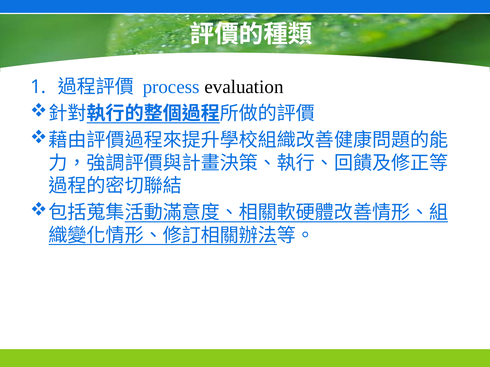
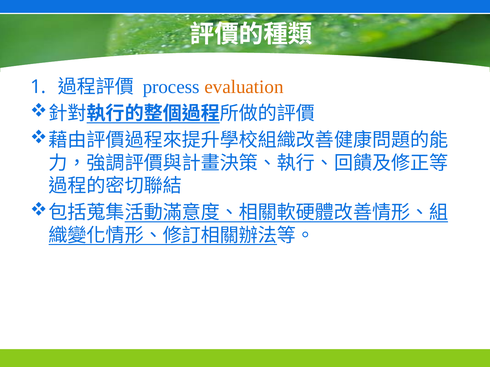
evaluation colour: black -> orange
